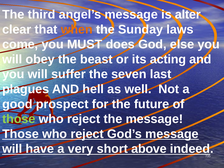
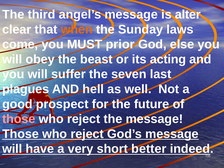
does: does -> prior
those at (19, 119) colour: light green -> pink
above: above -> better
